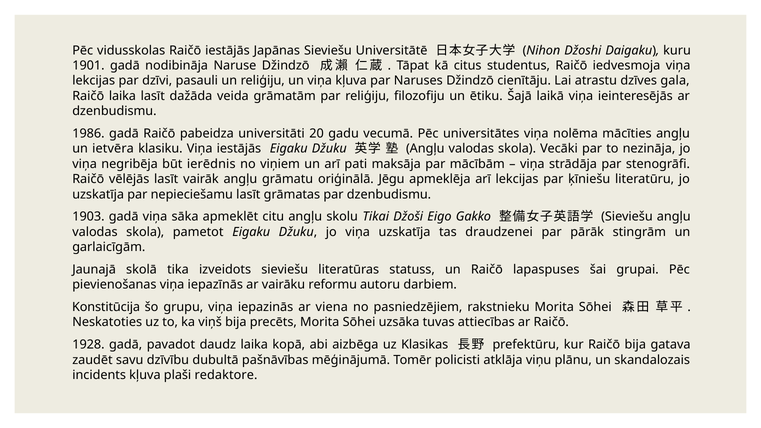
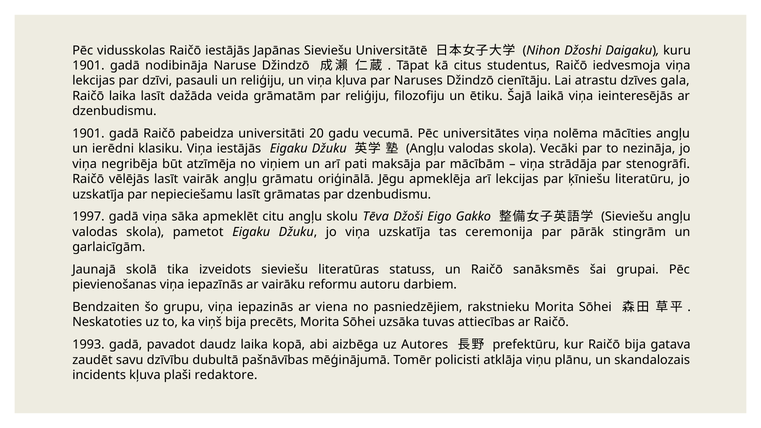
1986 at (88, 134): 1986 -> 1901
ietvēra: ietvēra -> ierēdni
ierēdnis: ierēdnis -> atzīmēja
1903: 1903 -> 1997
Tikai: Tikai -> Tēva
draudzenei: draudzenei -> ceremonija
lapaspuses: lapaspuses -> sanāksmēs
Konstitūcija: Konstitūcija -> Bendzaiten
1928: 1928 -> 1993
Klasikas: Klasikas -> Autores
